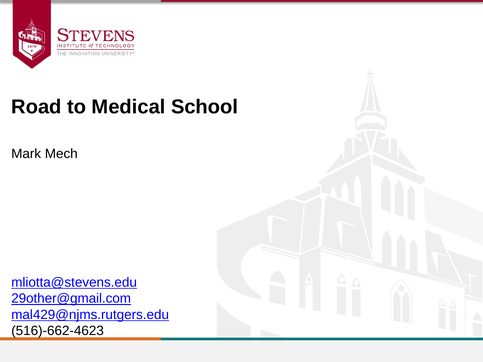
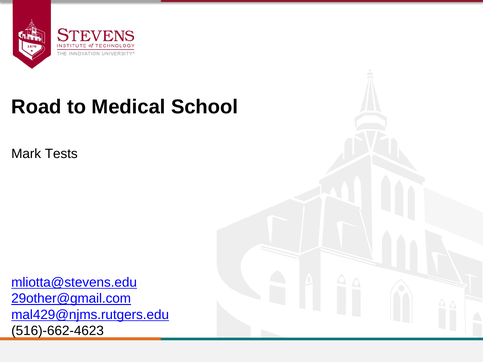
Mech: Mech -> Tests
